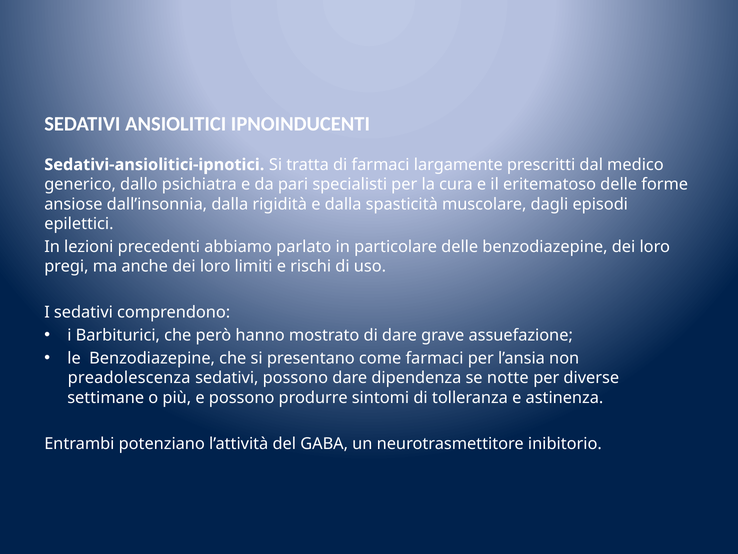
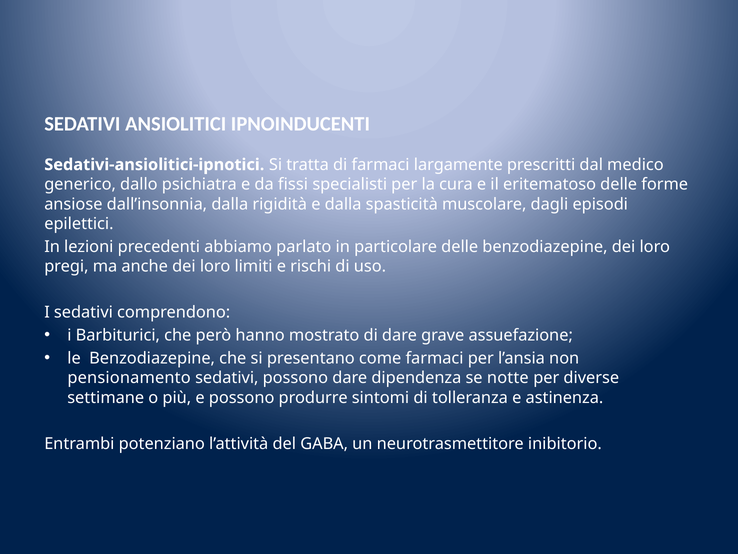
pari: pari -> fissi
preadolescenza: preadolescenza -> pensionamento
